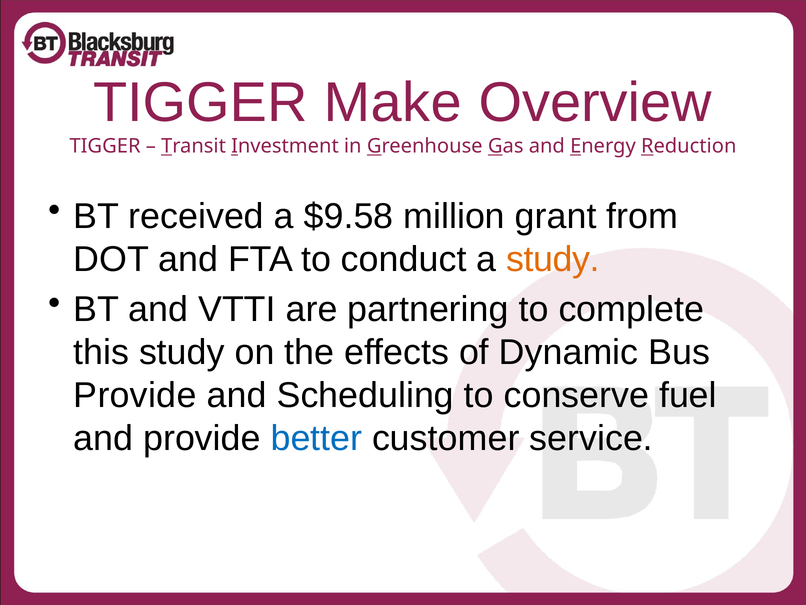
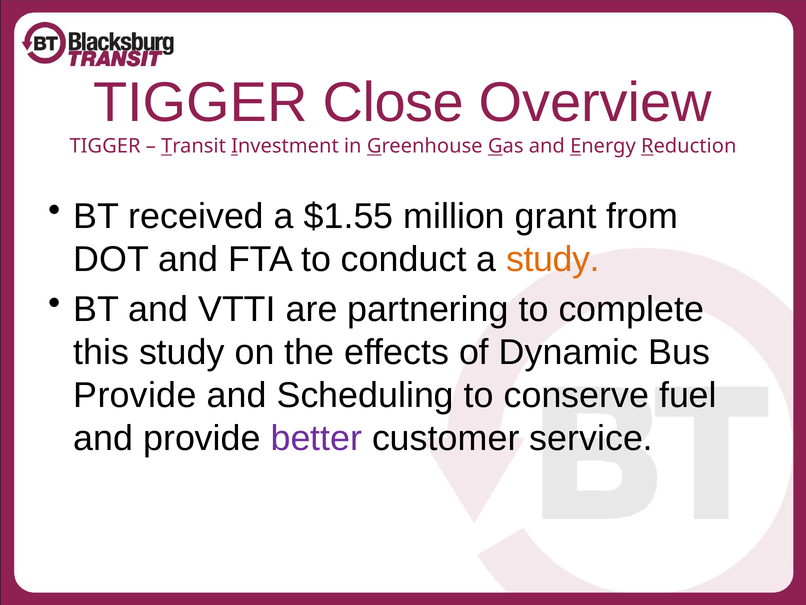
Make: Make -> Close
$9.58: $9.58 -> $1.55
better colour: blue -> purple
